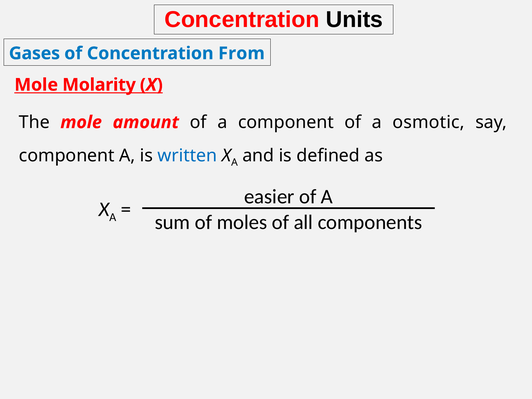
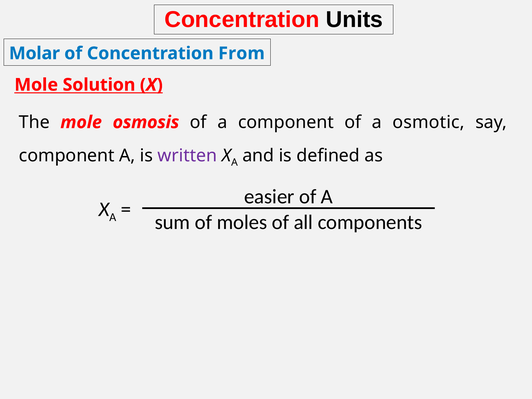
Gases: Gases -> Molar
Molarity: Molarity -> Solution
amount: amount -> osmosis
written colour: blue -> purple
